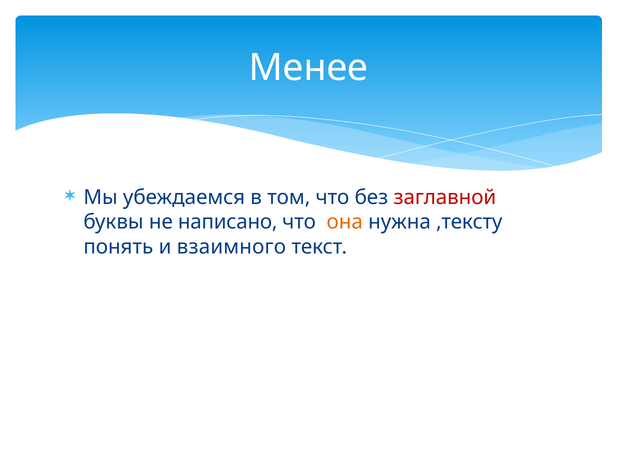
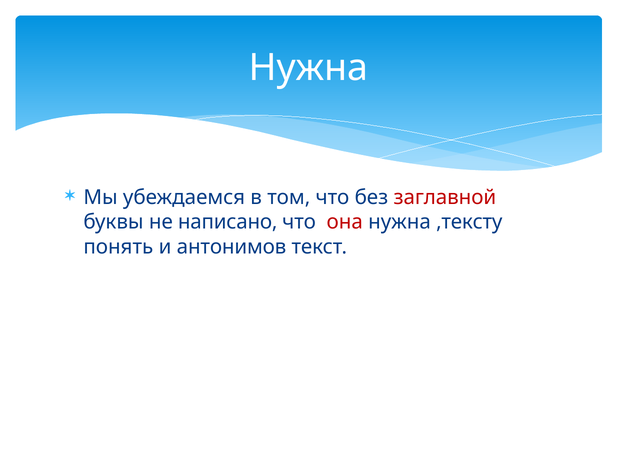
Менее at (308, 68): Менее -> Нужна
она colour: orange -> red
взаимного: взаимного -> антонимов
